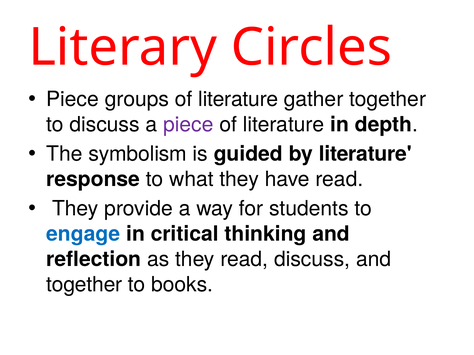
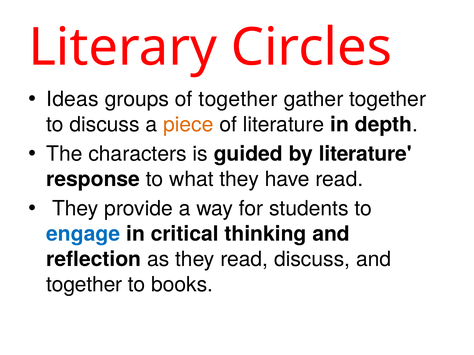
Piece at (73, 99): Piece -> Ideas
groups of literature: literature -> together
piece at (188, 125) colour: purple -> orange
symbolism: symbolism -> characters
